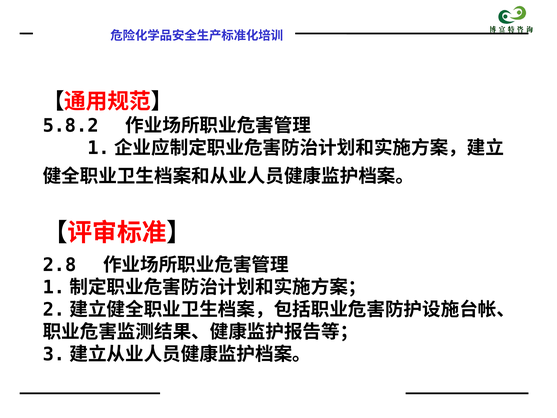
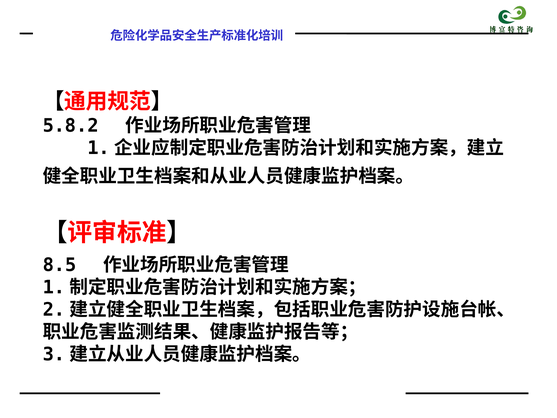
2.8: 2.8 -> 8.5
